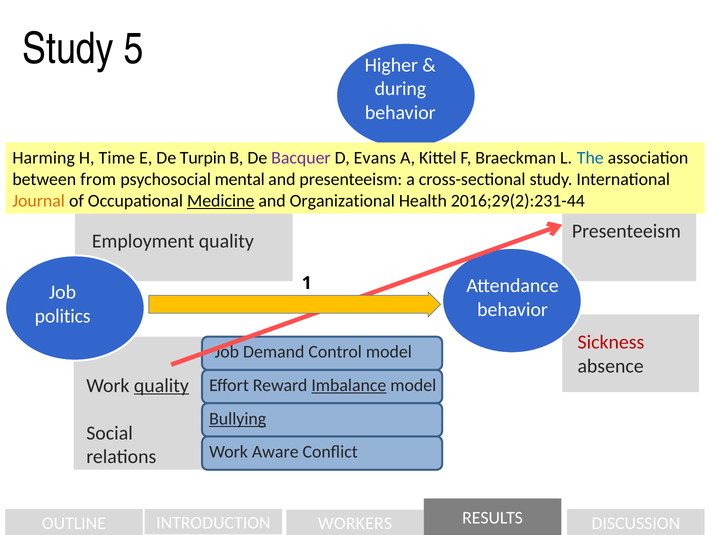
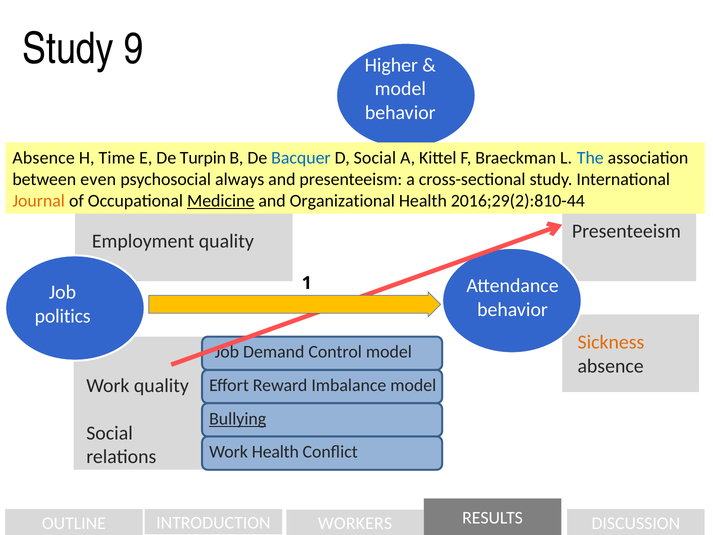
5: 5 -> 9
during at (400, 89): during -> model
Harming at (44, 158): Harming -> Absence
Bacquer colour: purple -> blue
D Evans: Evans -> Social
from: from -> even
mental: mental -> always
2016;29(2):231-44: 2016;29(2):231-44 -> 2016;29(2):810-44
Sickness colour: red -> orange
quality at (161, 385) underline: present -> none
Imbalance underline: present -> none
Work Aware: Aware -> Health
